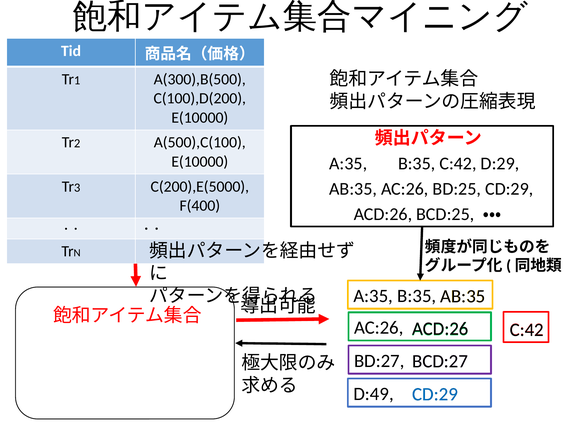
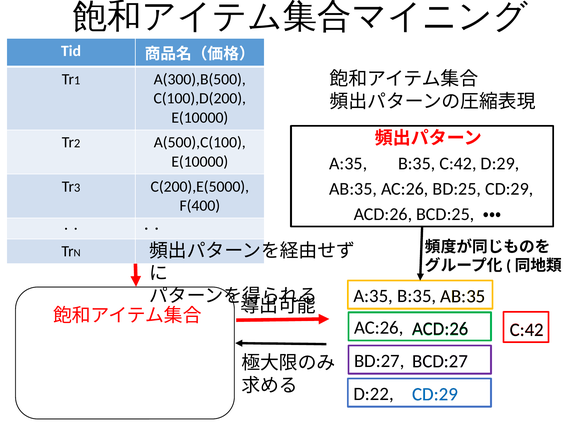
D:49: D:49 -> D:22
